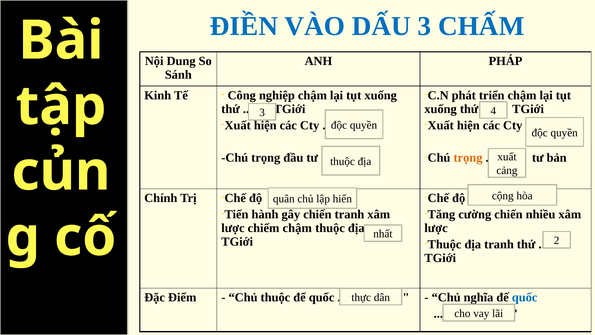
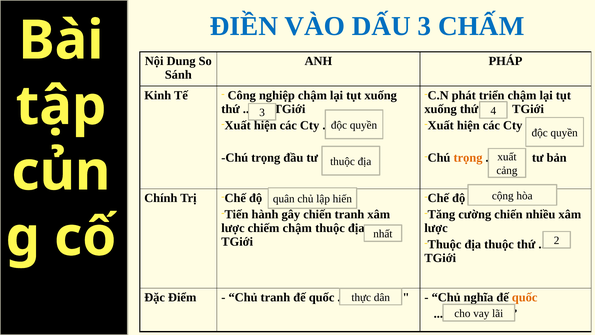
địa tranh: tranh -> thuộc
Chủ thuộc: thuộc -> tranh
quốc at (525, 297) colour: blue -> orange
